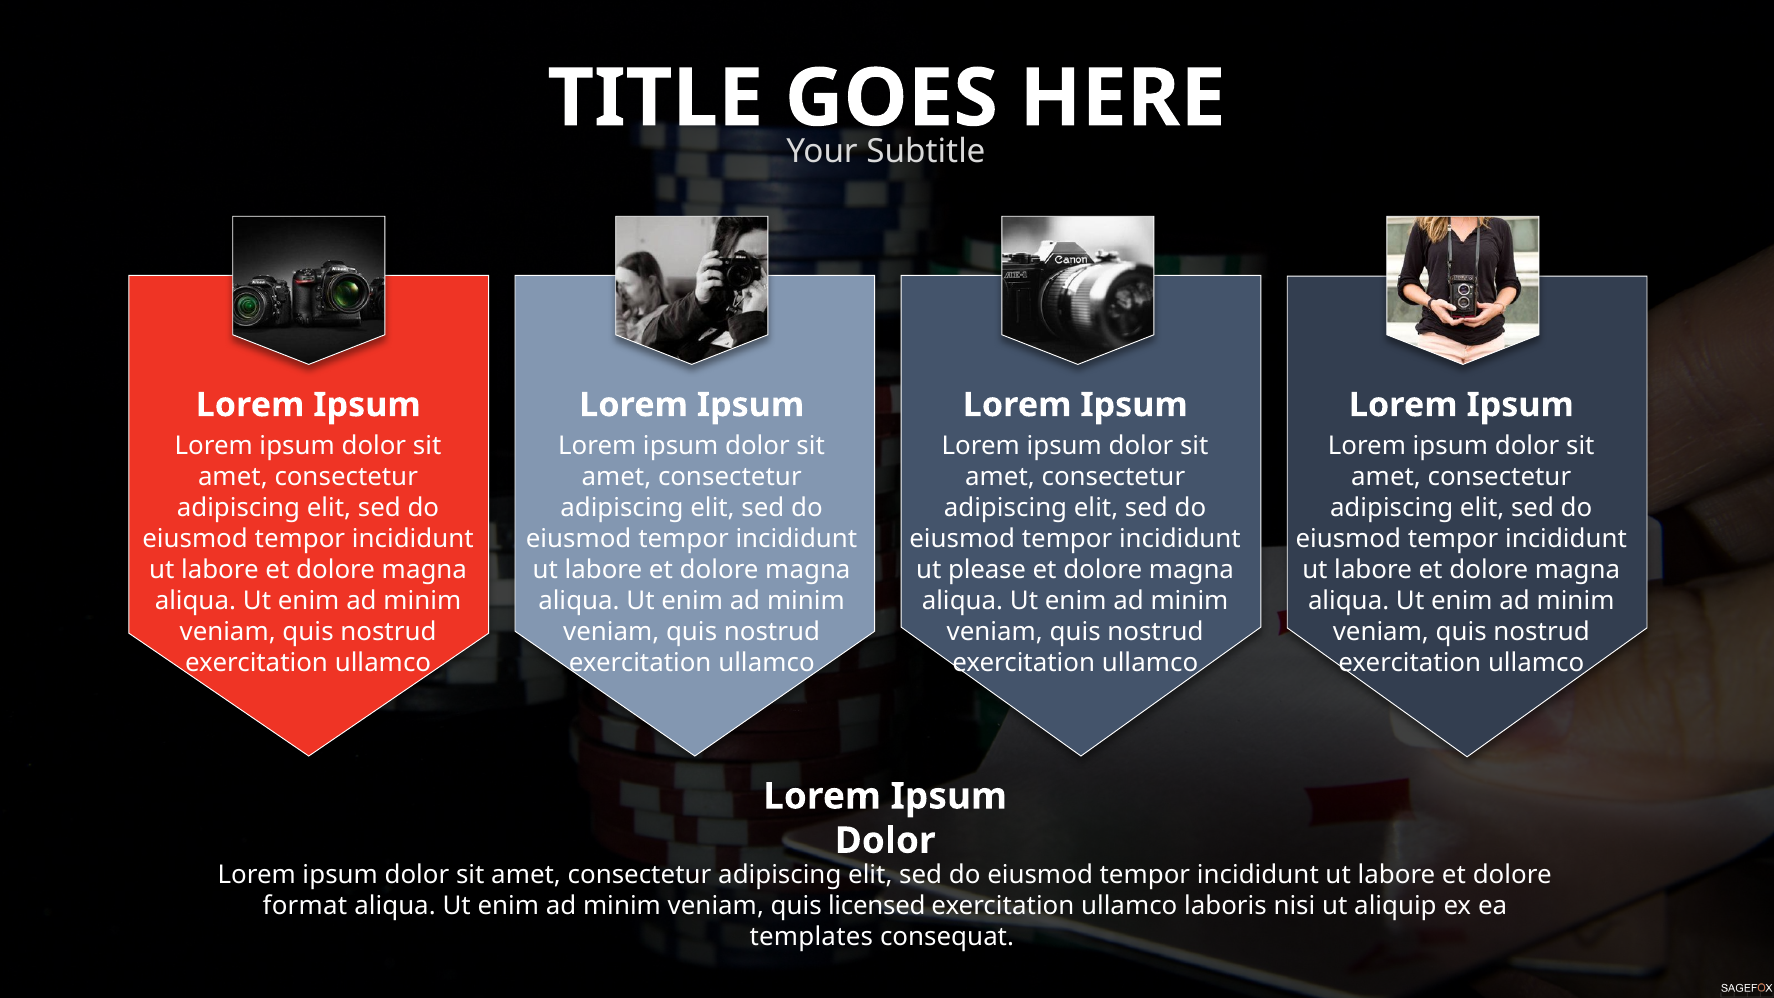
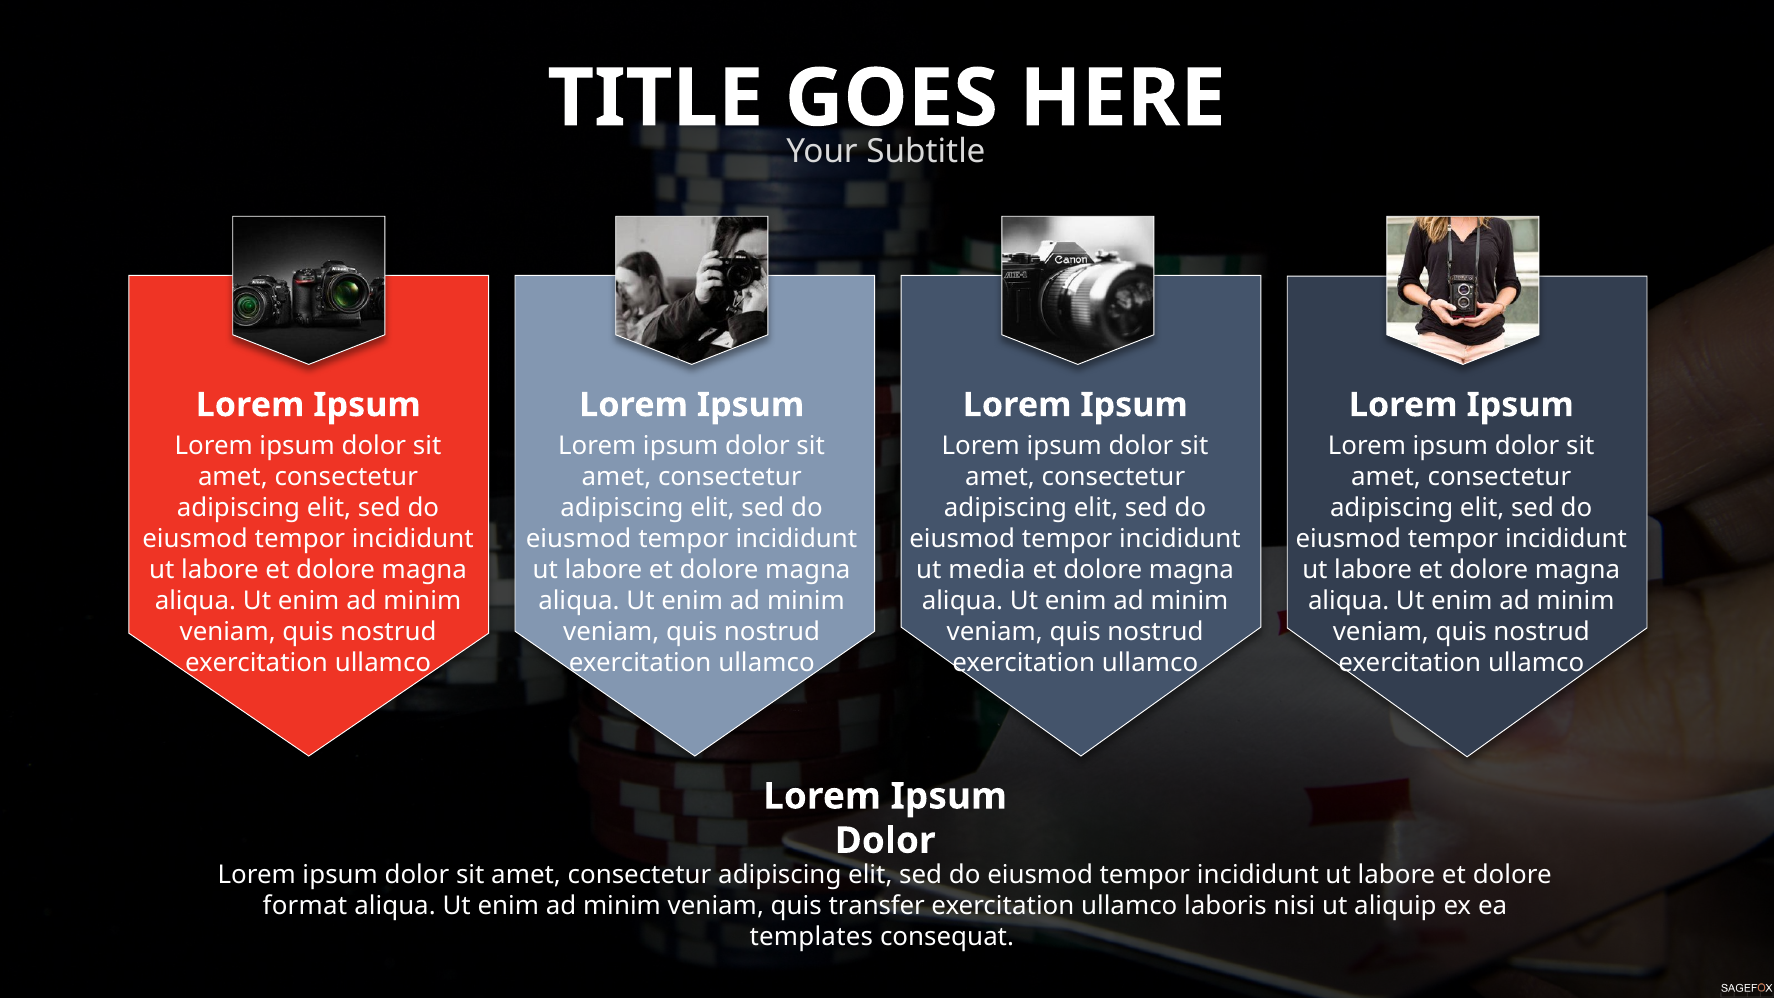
please: please -> media
licensed: licensed -> transfer
